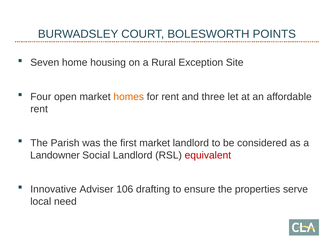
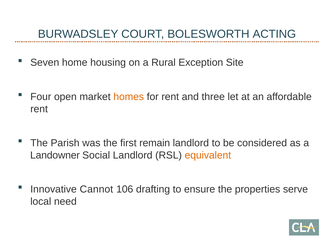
POINTS: POINTS -> ACTING
first market: market -> remain
equivalent colour: red -> orange
Adviser: Adviser -> Cannot
